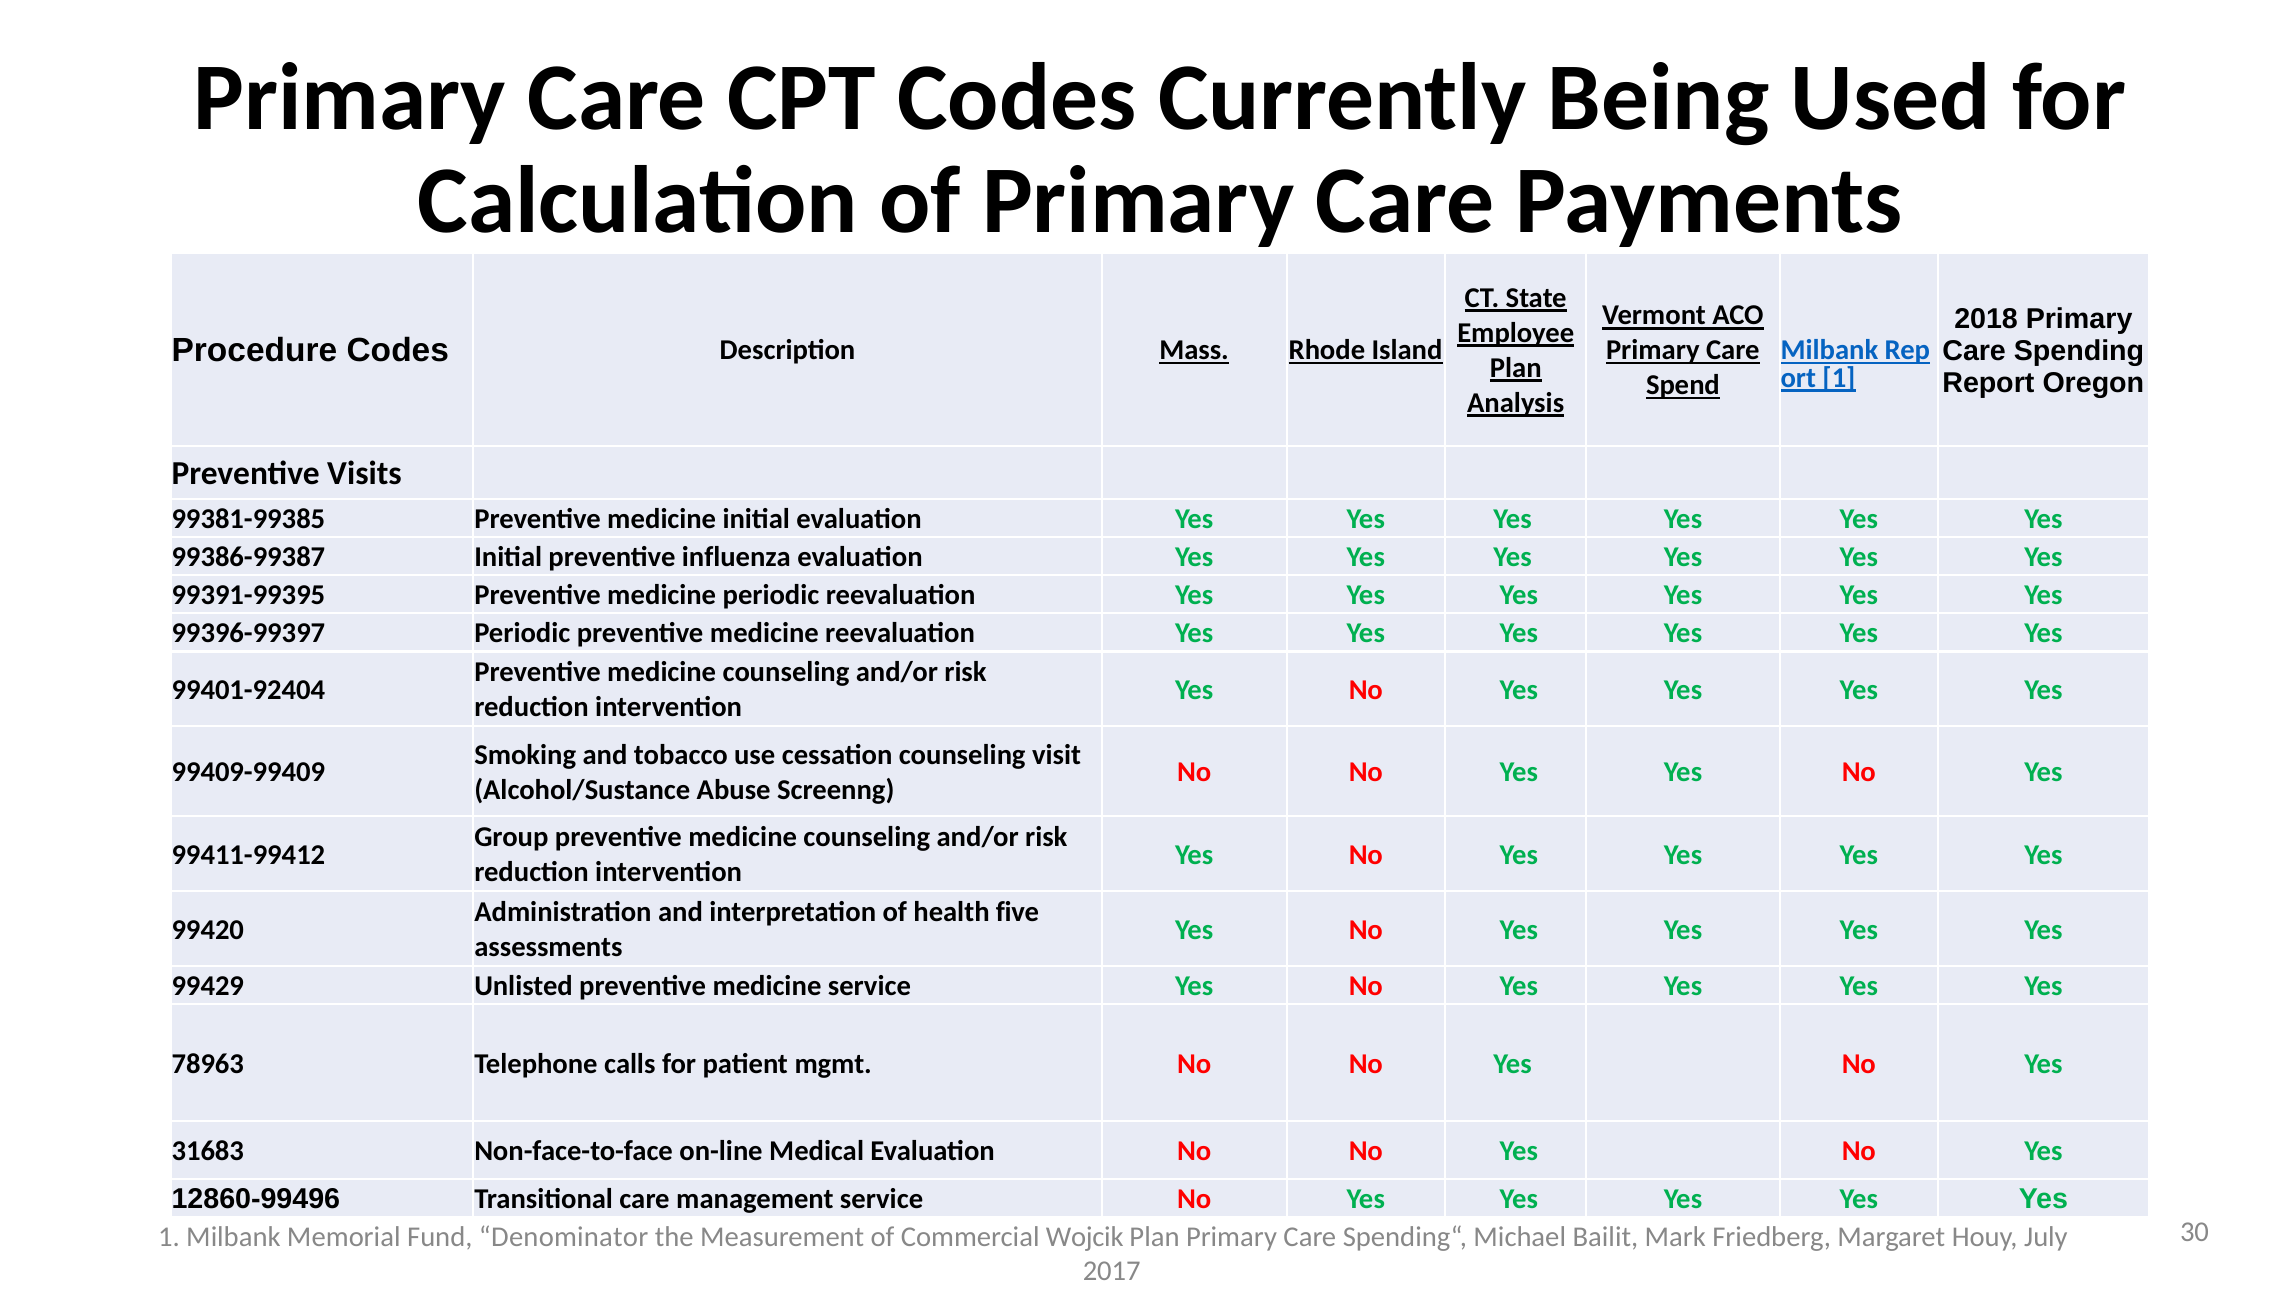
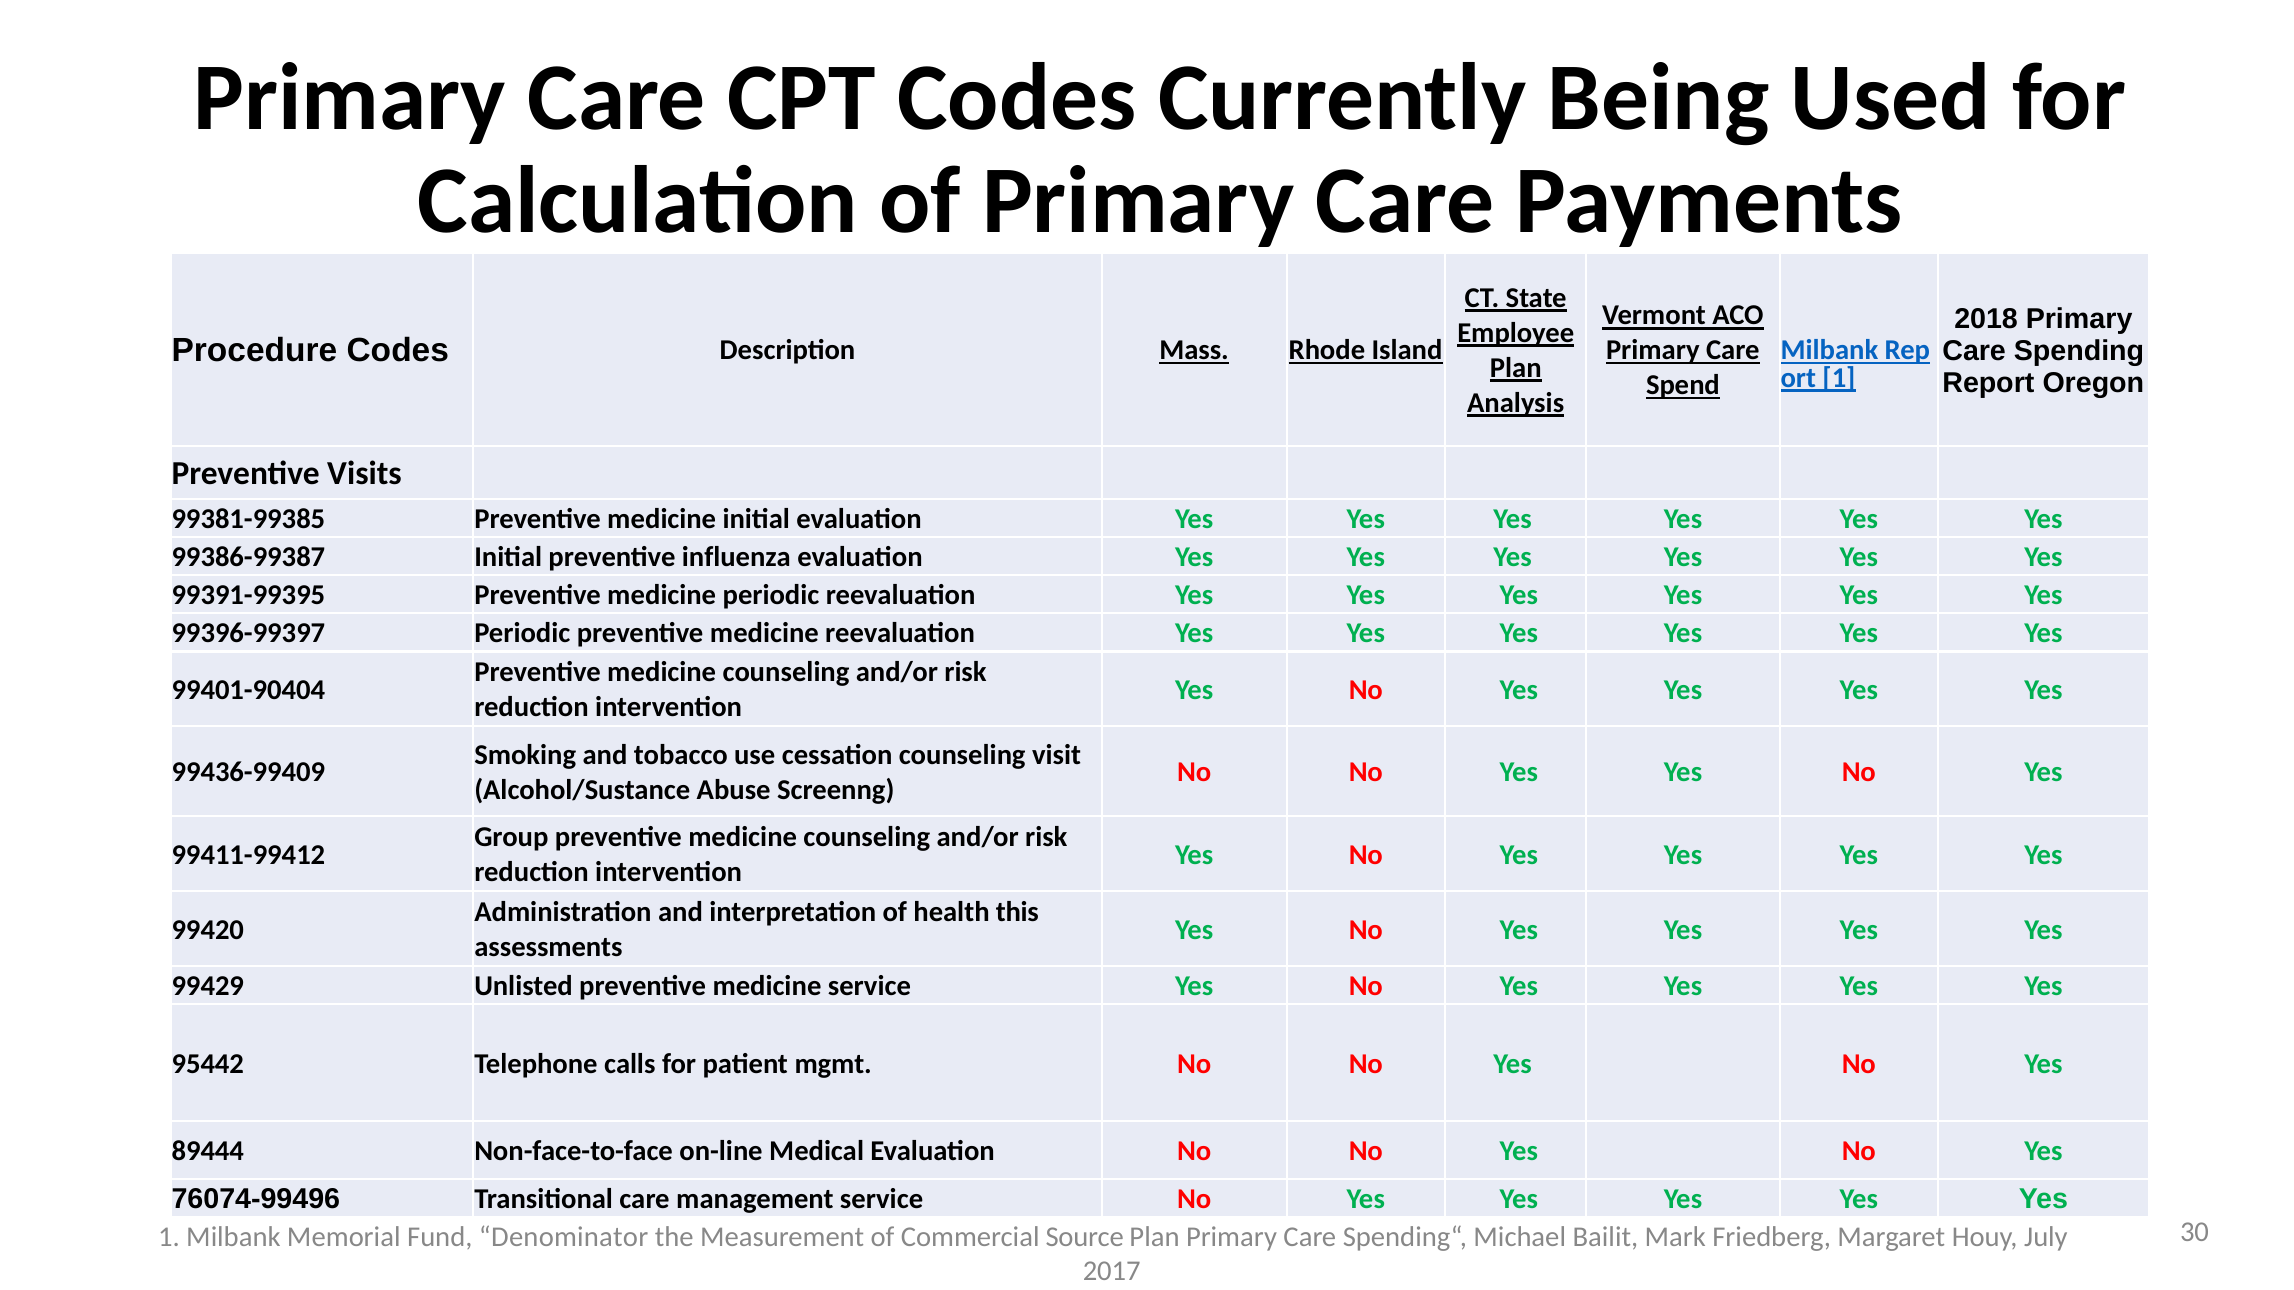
99401-92404: 99401-92404 -> 99401-90404
99409-99409: 99409-99409 -> 99436-99409
five: five -> this
78963: 78963 -> 95442
31683: 31683 -> 89444
12860-99496: 12860-99496 -> 76074-99496
Wojcik: Wojcik -> Source
